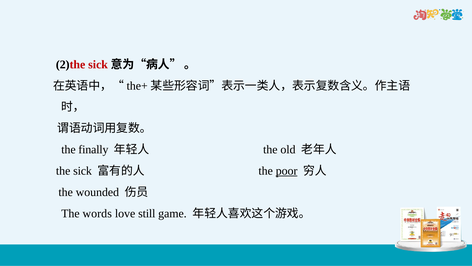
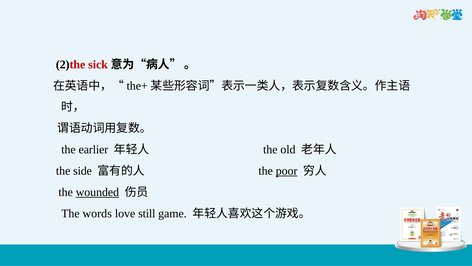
finally: finally -> earlier
sick: sick -> side
wounded underline: none -> present
